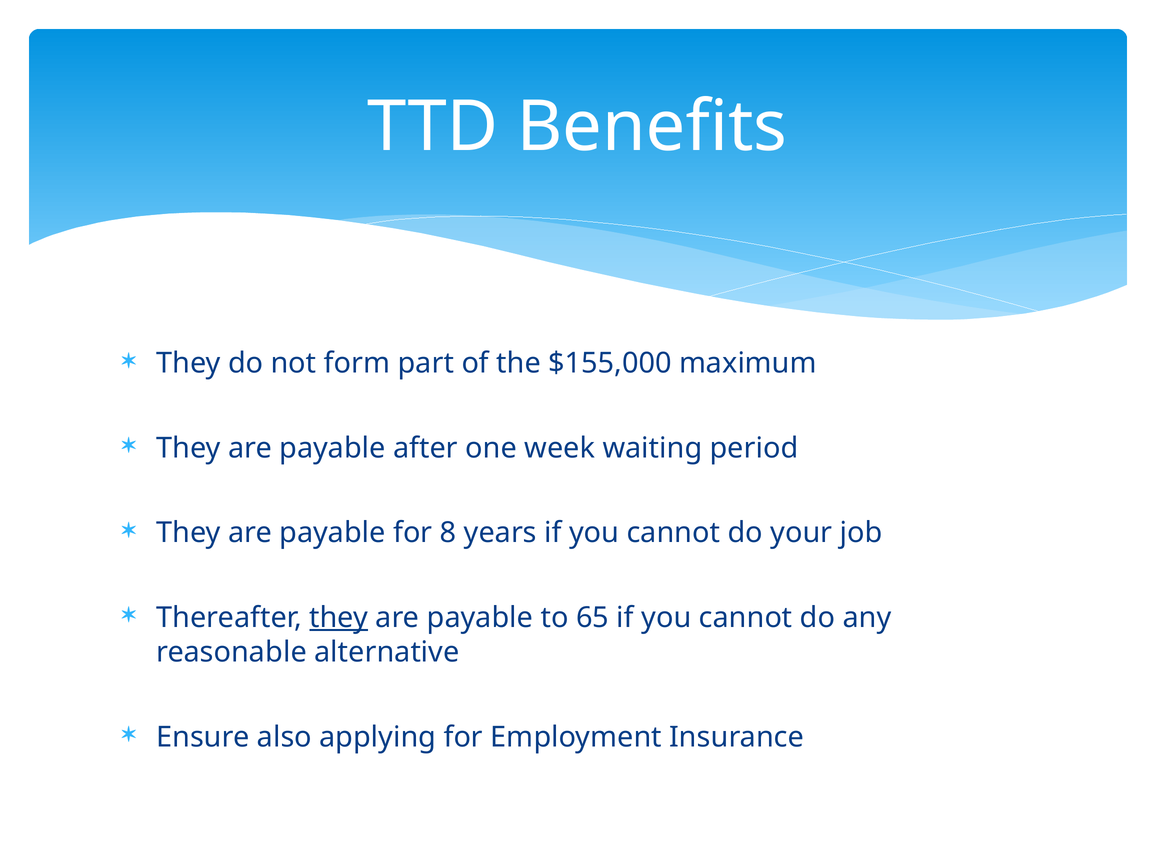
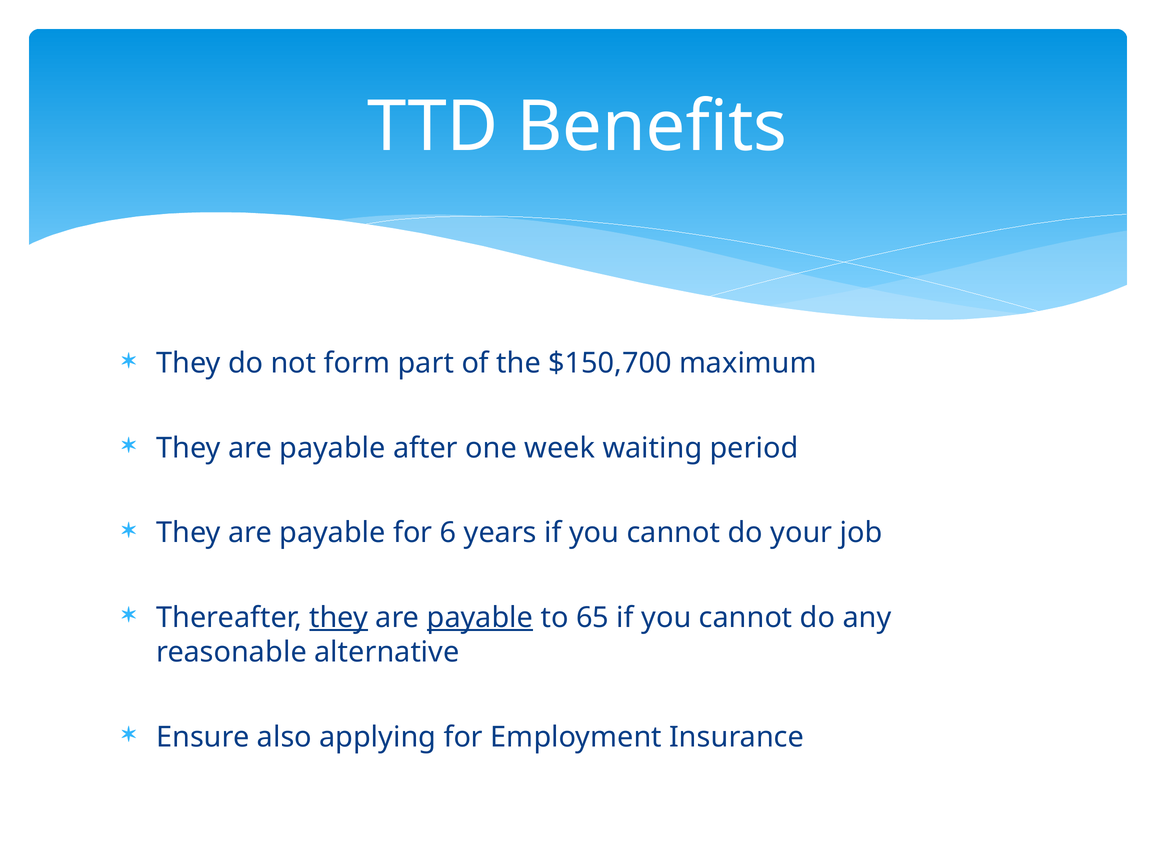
$155,000: $155,000 -> $150,700
8: 8 -> 6
payable at (480, 617) underline: none -> present
